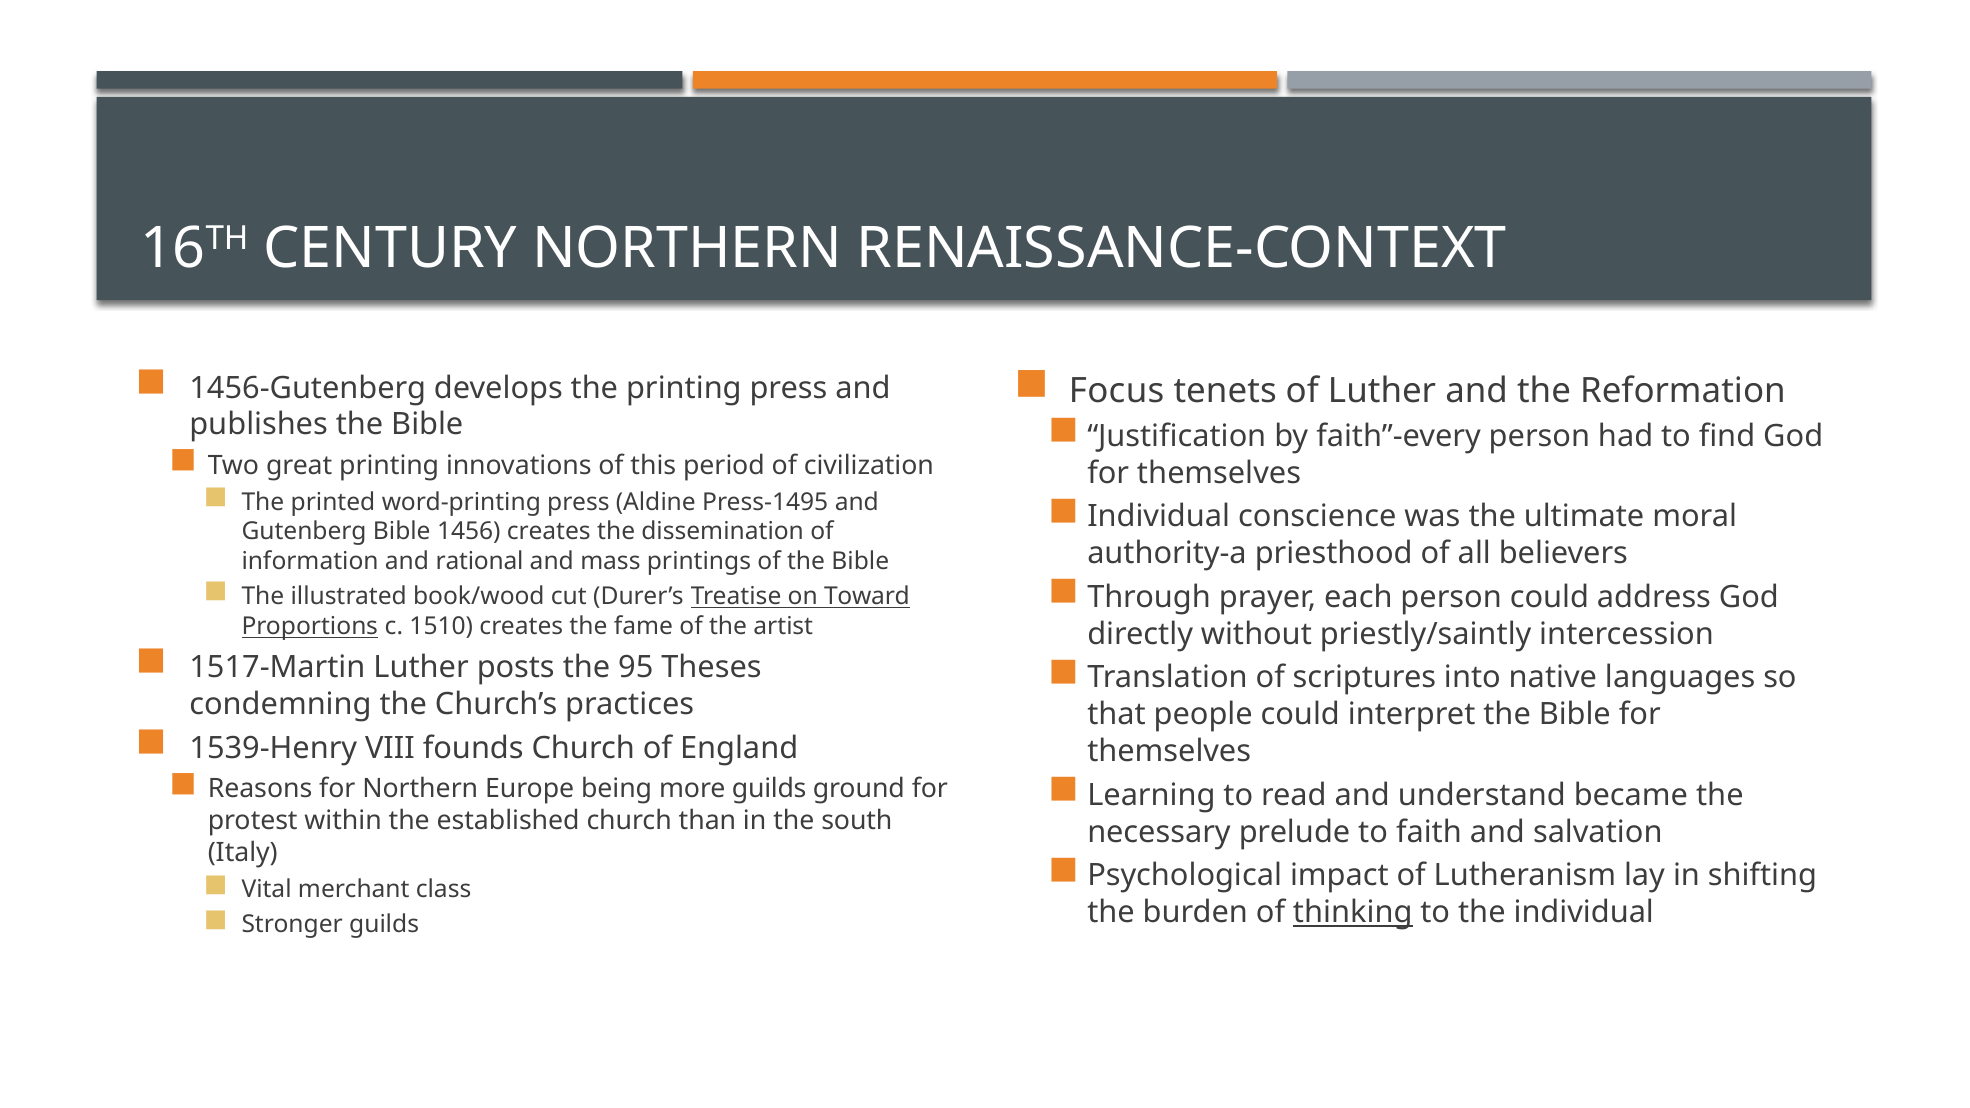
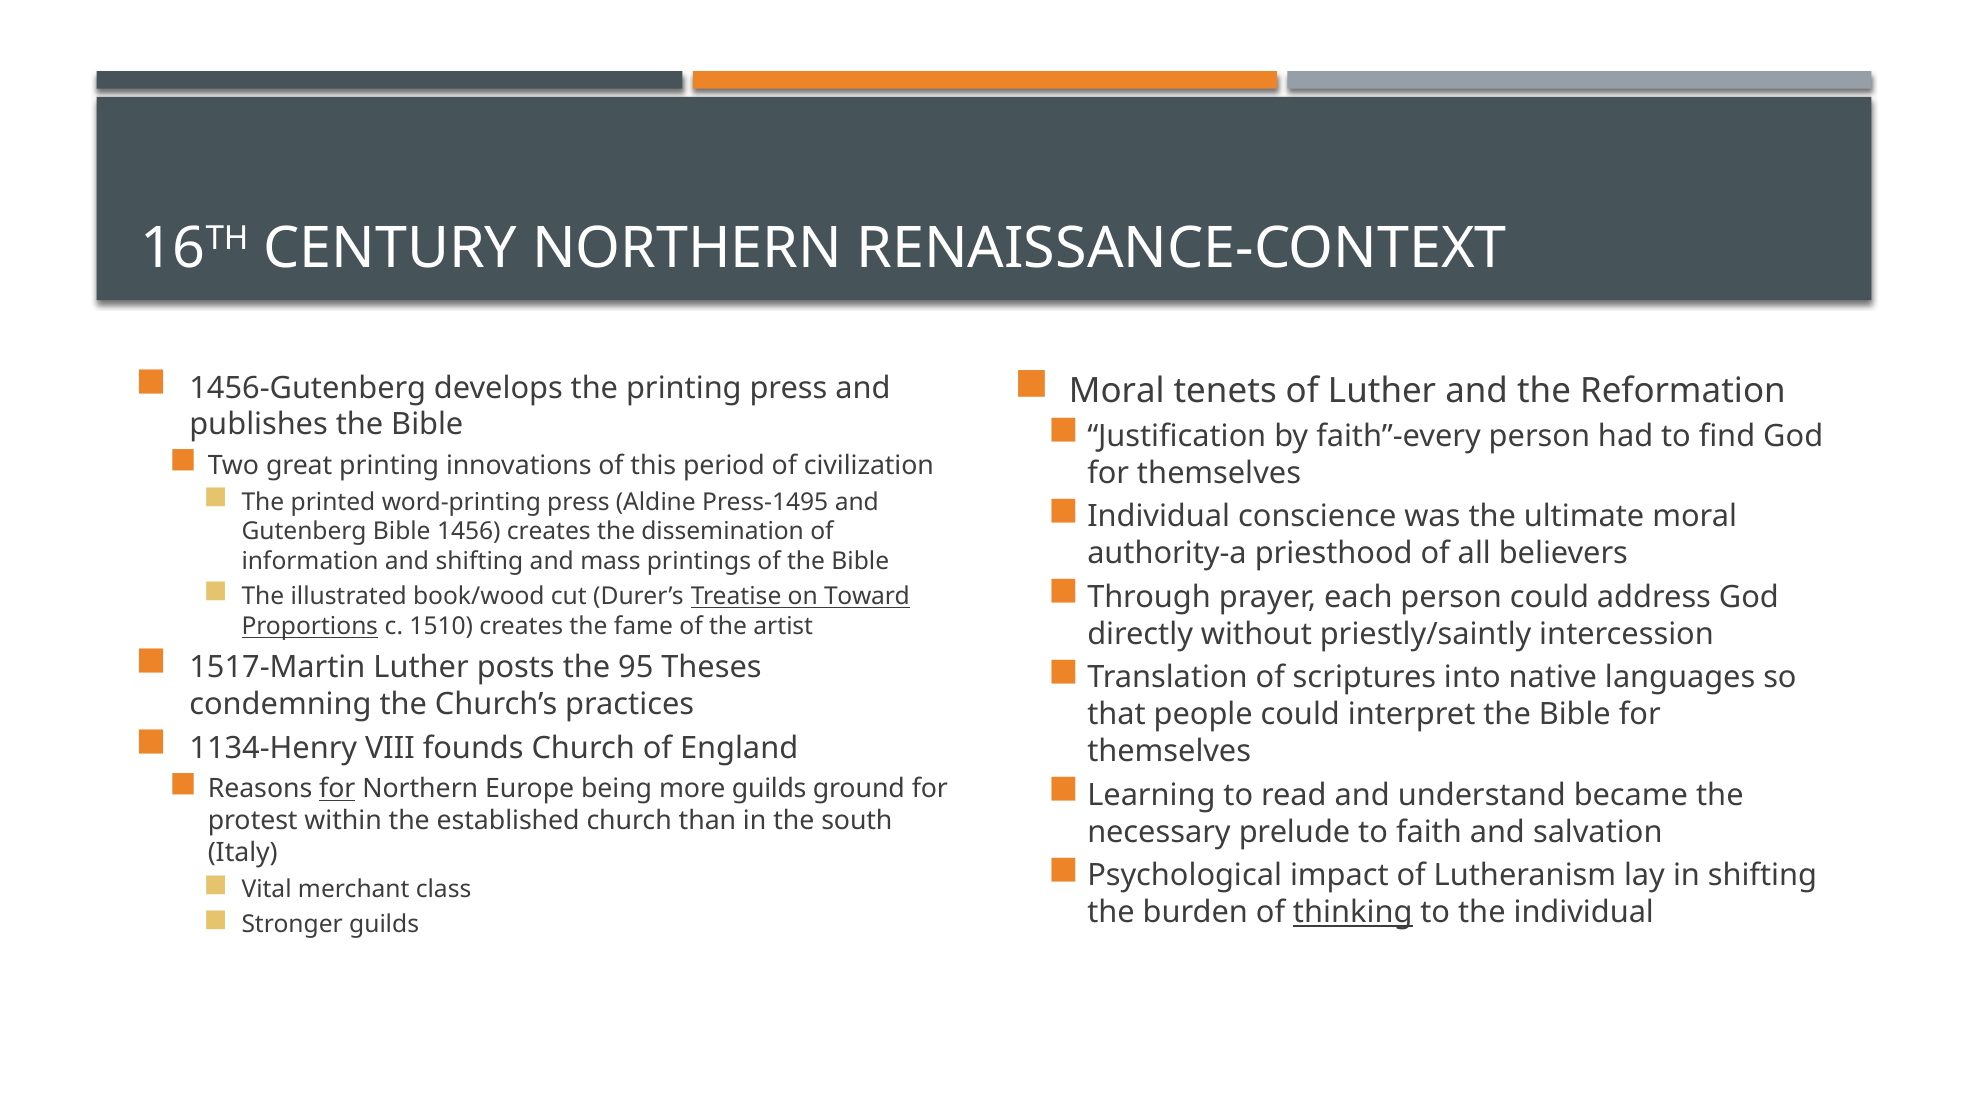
Focus at (1117, 391): Focus -> Moral
and rational: rational -> shifting
1539-Henry: 1539-Henry -> 1134-Henry
for at (337, 789) underline: none -> present
